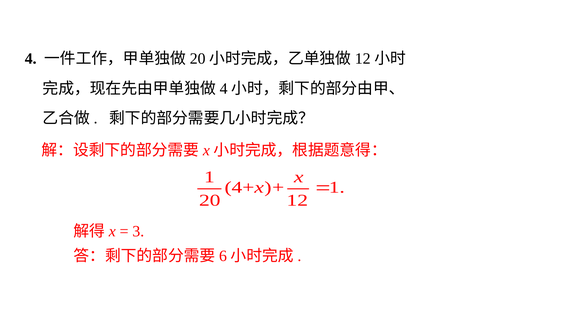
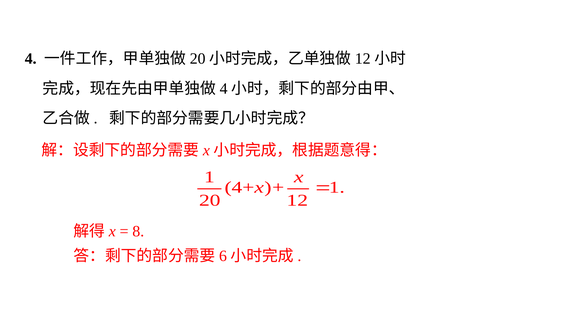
3: 3 -> 8
